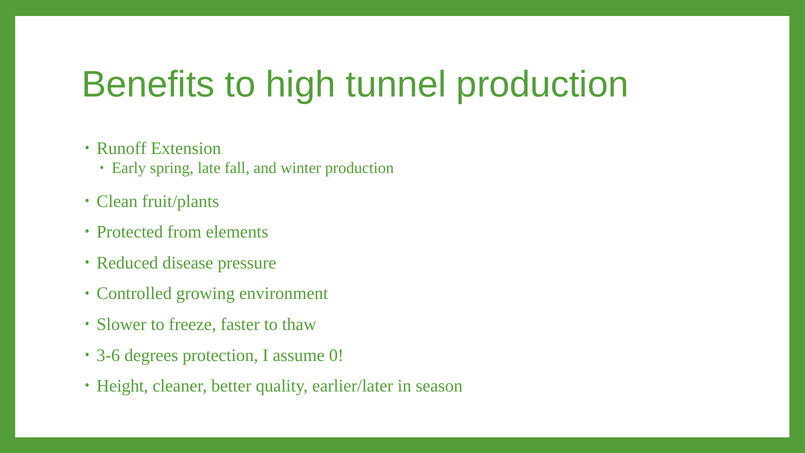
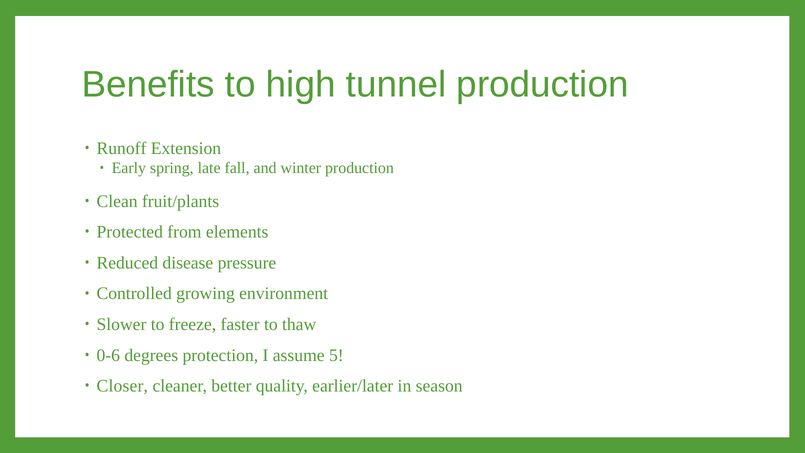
3-6: 3-6 -> 0-6
0: 0 -> 5
Height: Height -> Closer
